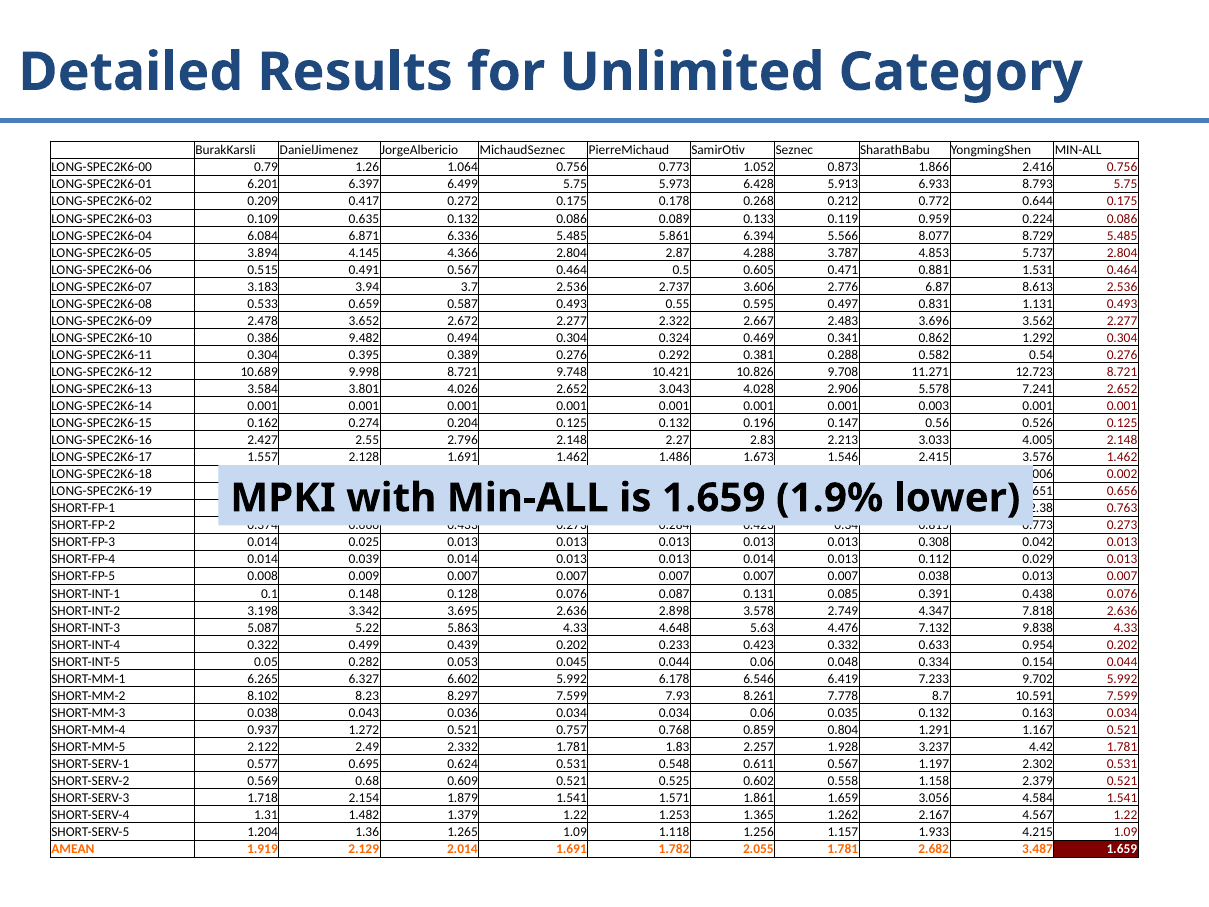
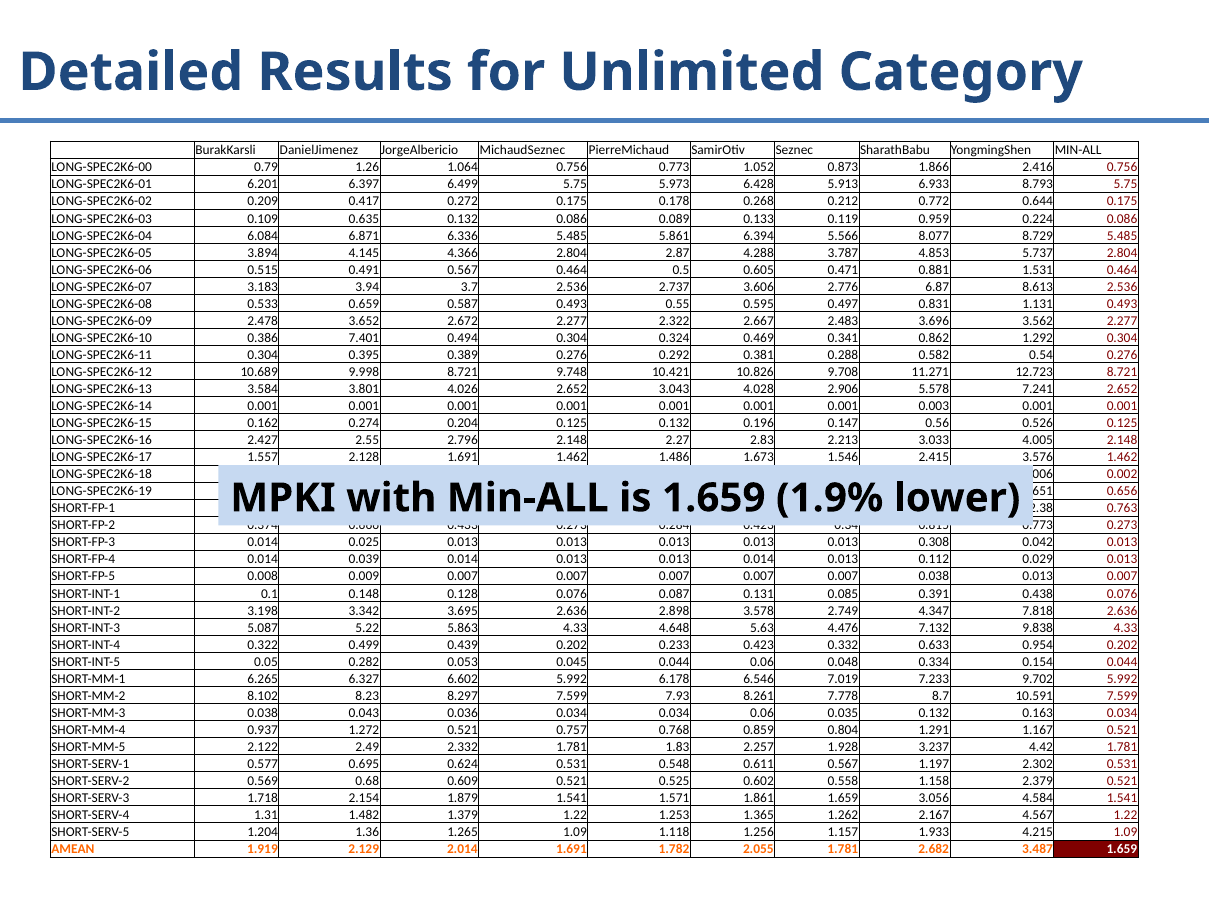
9.482: 9.482 -> 7.401
6.419: 6.419 -> 7.019
